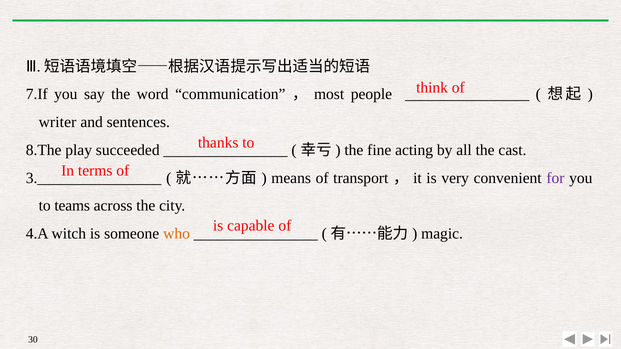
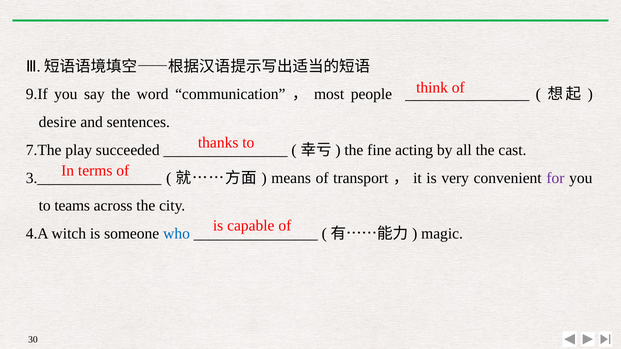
7.If: 7.If -> 9.If
writer: writer -> desire
8.The: 8.The -> 7.The
who colour: orange -> blue
